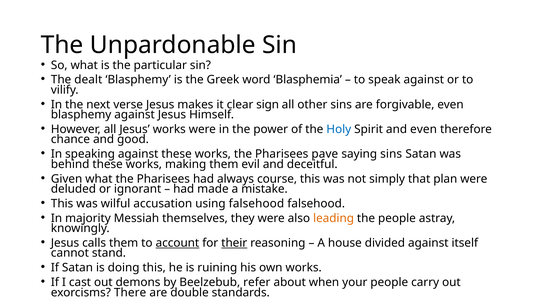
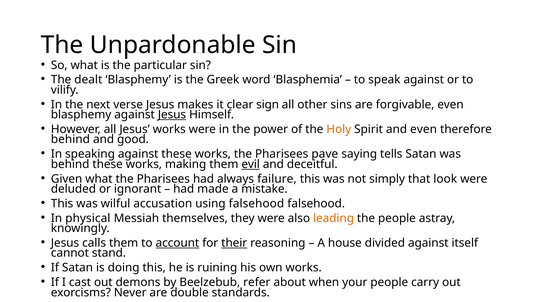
Jesus at (172, 114) underline: none -> present
Holy colour: blue -> orange
chance at (70, 139): chance -> behind
saying sins: sins -> tells
evil underline: none -> present
course: course -> failure
plan: plan -> look
majority: majority -> physical
There: There -> Never
